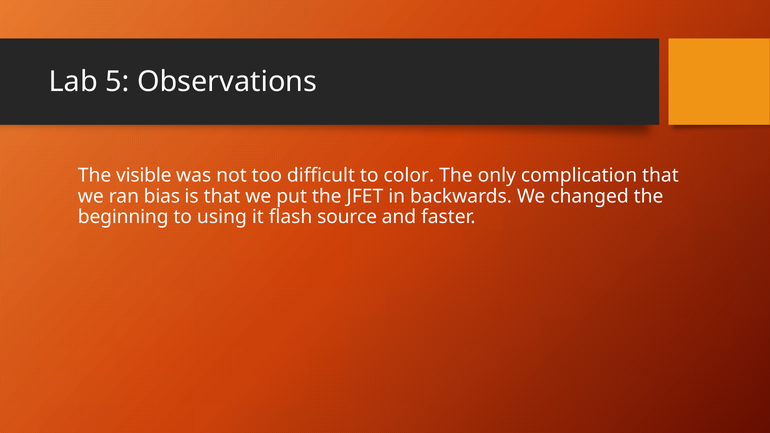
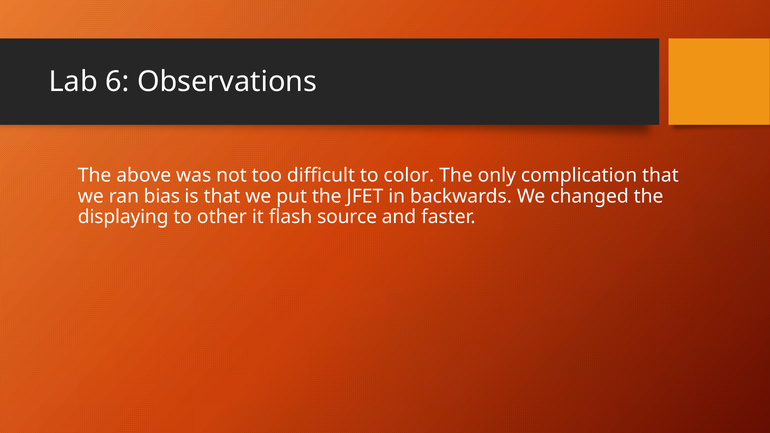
5: 5 -> 6
visible: visible -> above
beginning: beginning -> displaying
using: using -> other
